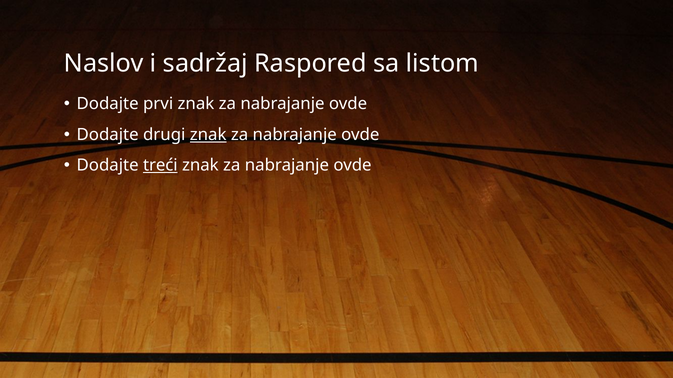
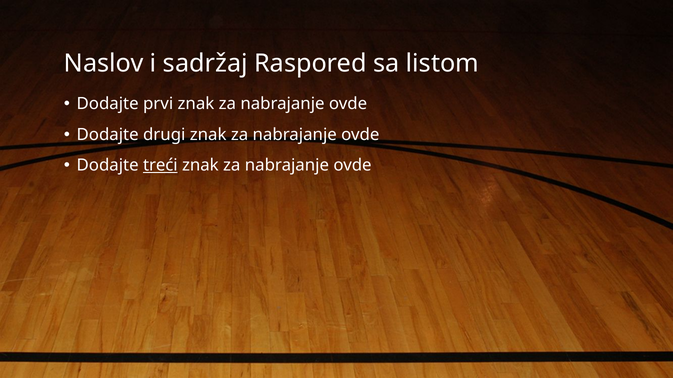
znak at (208, 135) underline: present -> none
